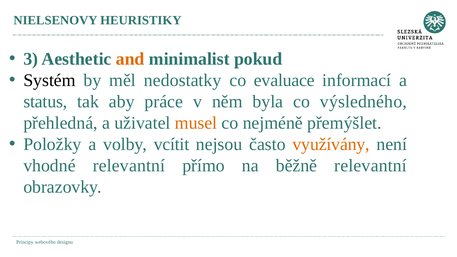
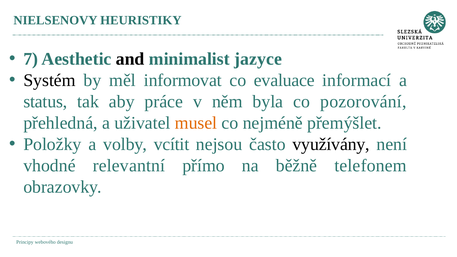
3: 3 -> 7
and colour: orange -> black
pokud: pokud -> jazyce
nedostatky: nedostatky -> informovat
výsledného: výsledného -> pozorování
využívány colour: orange -> black
běžně relevantní: relevantní -> telefonem
